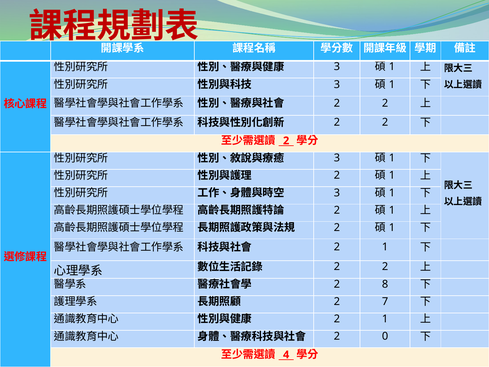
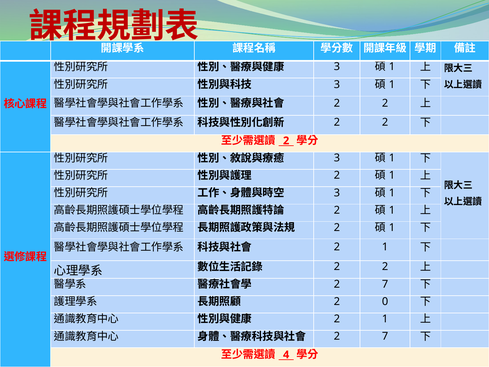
8 at (385, 284): 8 -> 7
7: 7 -> 0
0 at (385, 336): 0 -> 7
